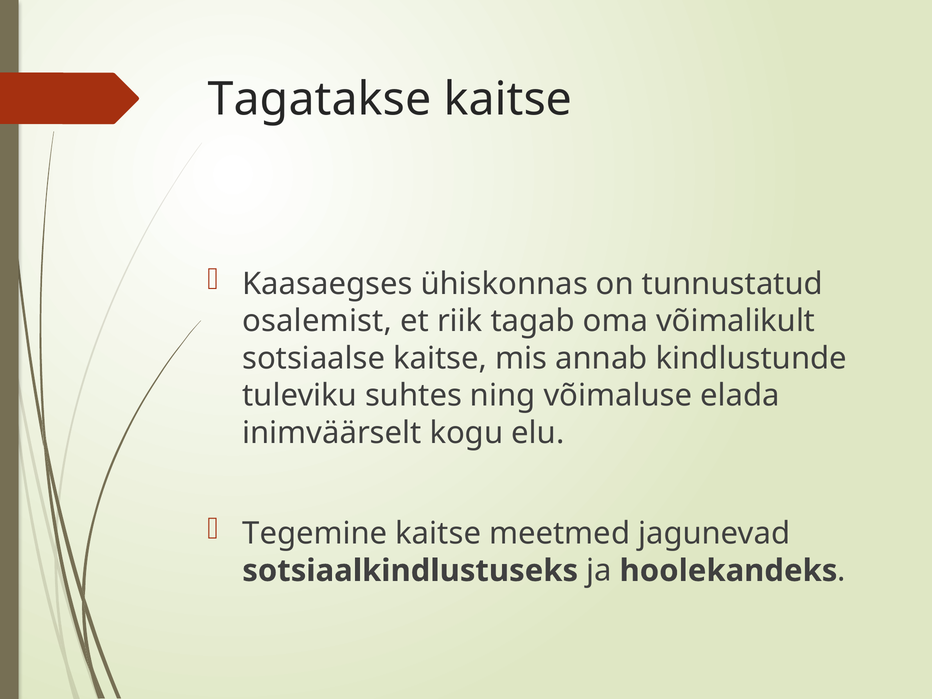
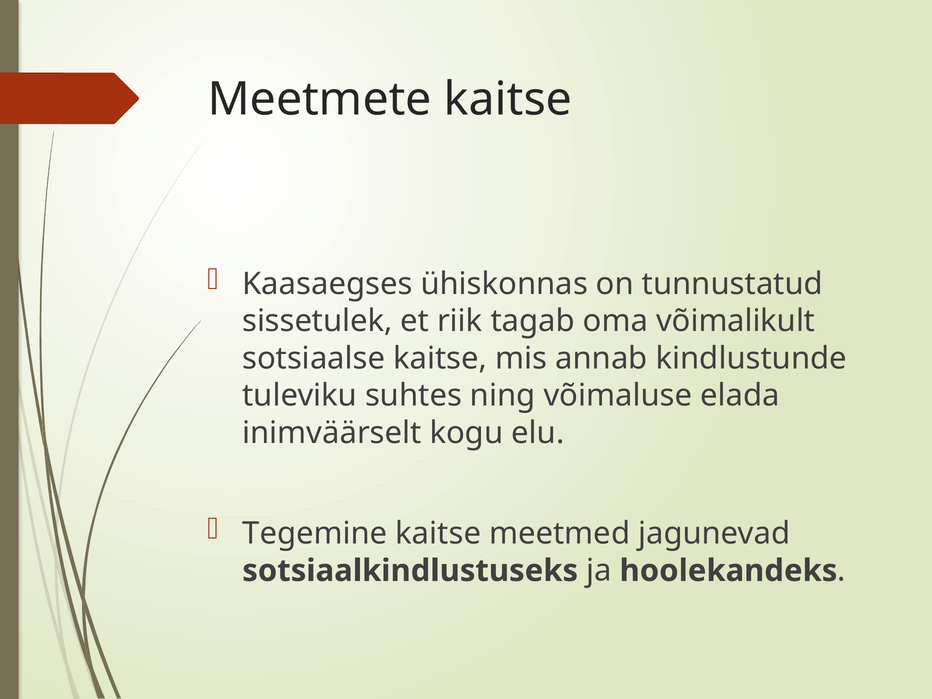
Tagatakse: Tagatakse -> Meetmete
osalemist: osalemist -> sissetulek
